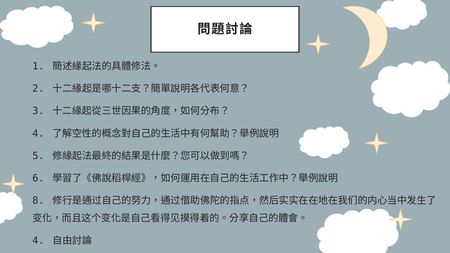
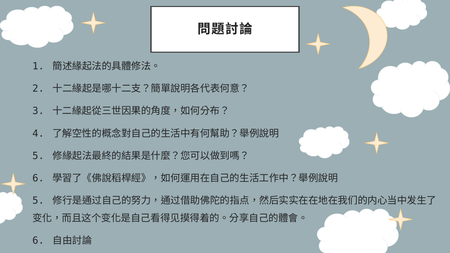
8 at (38, 201): 8 -> 5
4 at (38, 241): 4 -> 6
